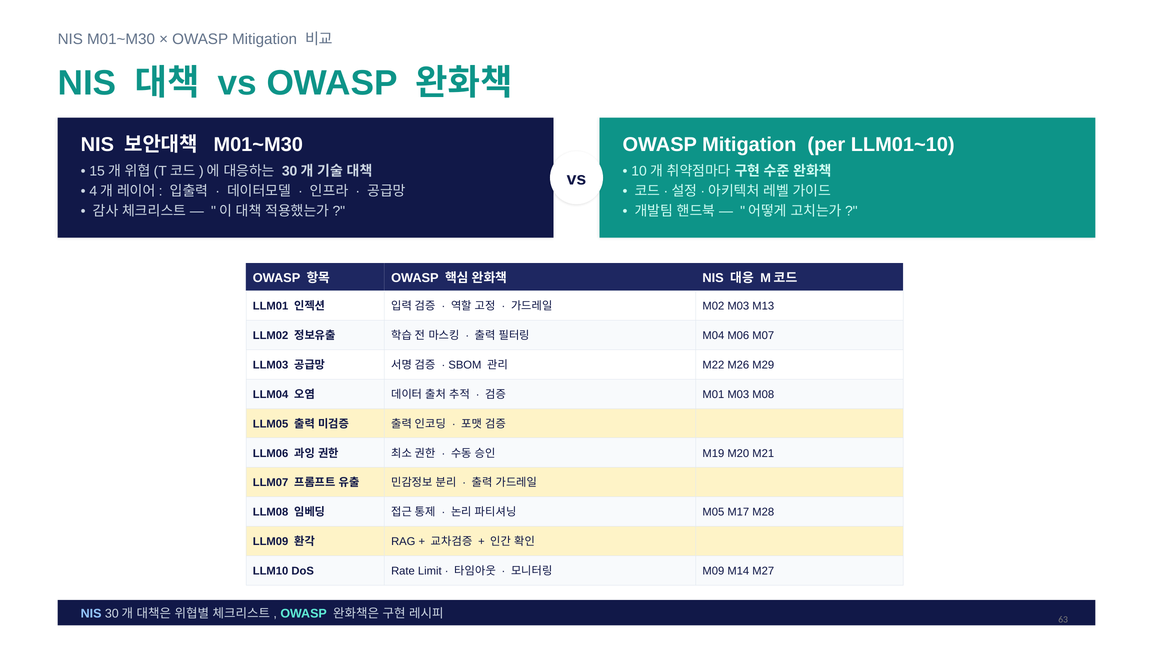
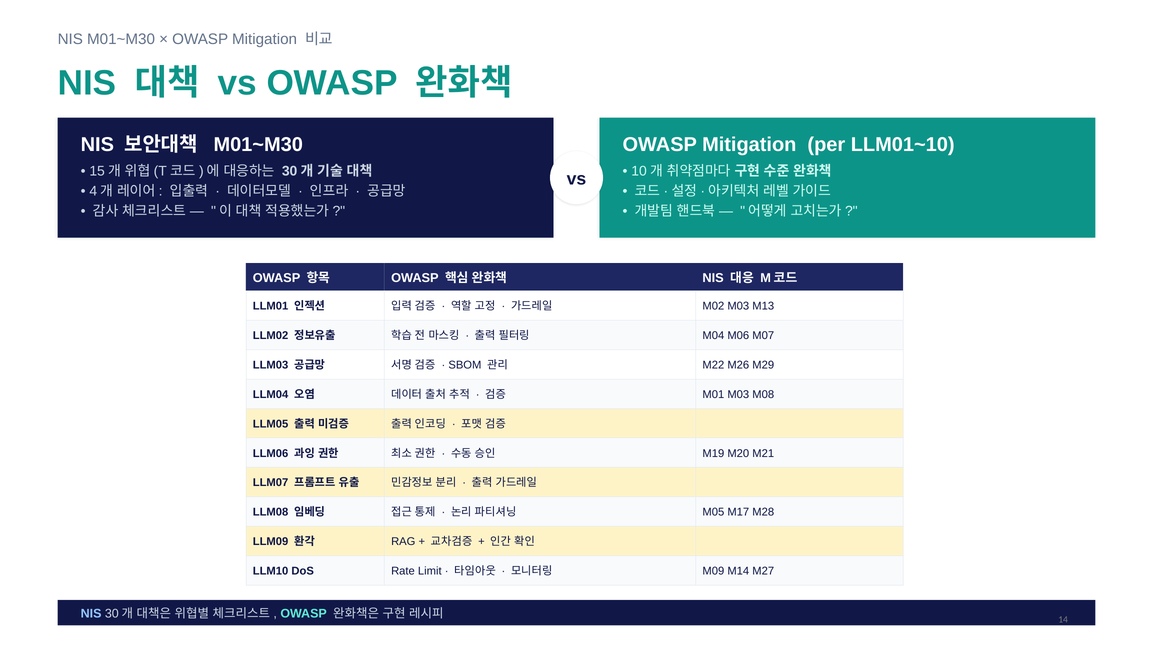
63: 63 -> 14
